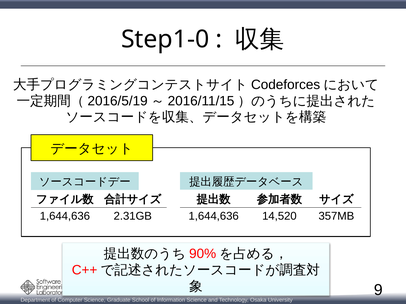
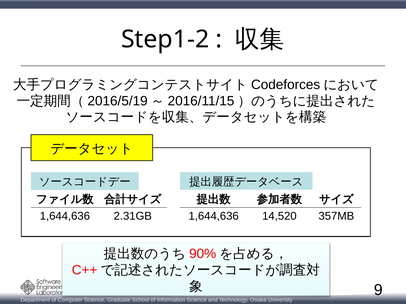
Step1-0: Step1-0 -> Step1-2
